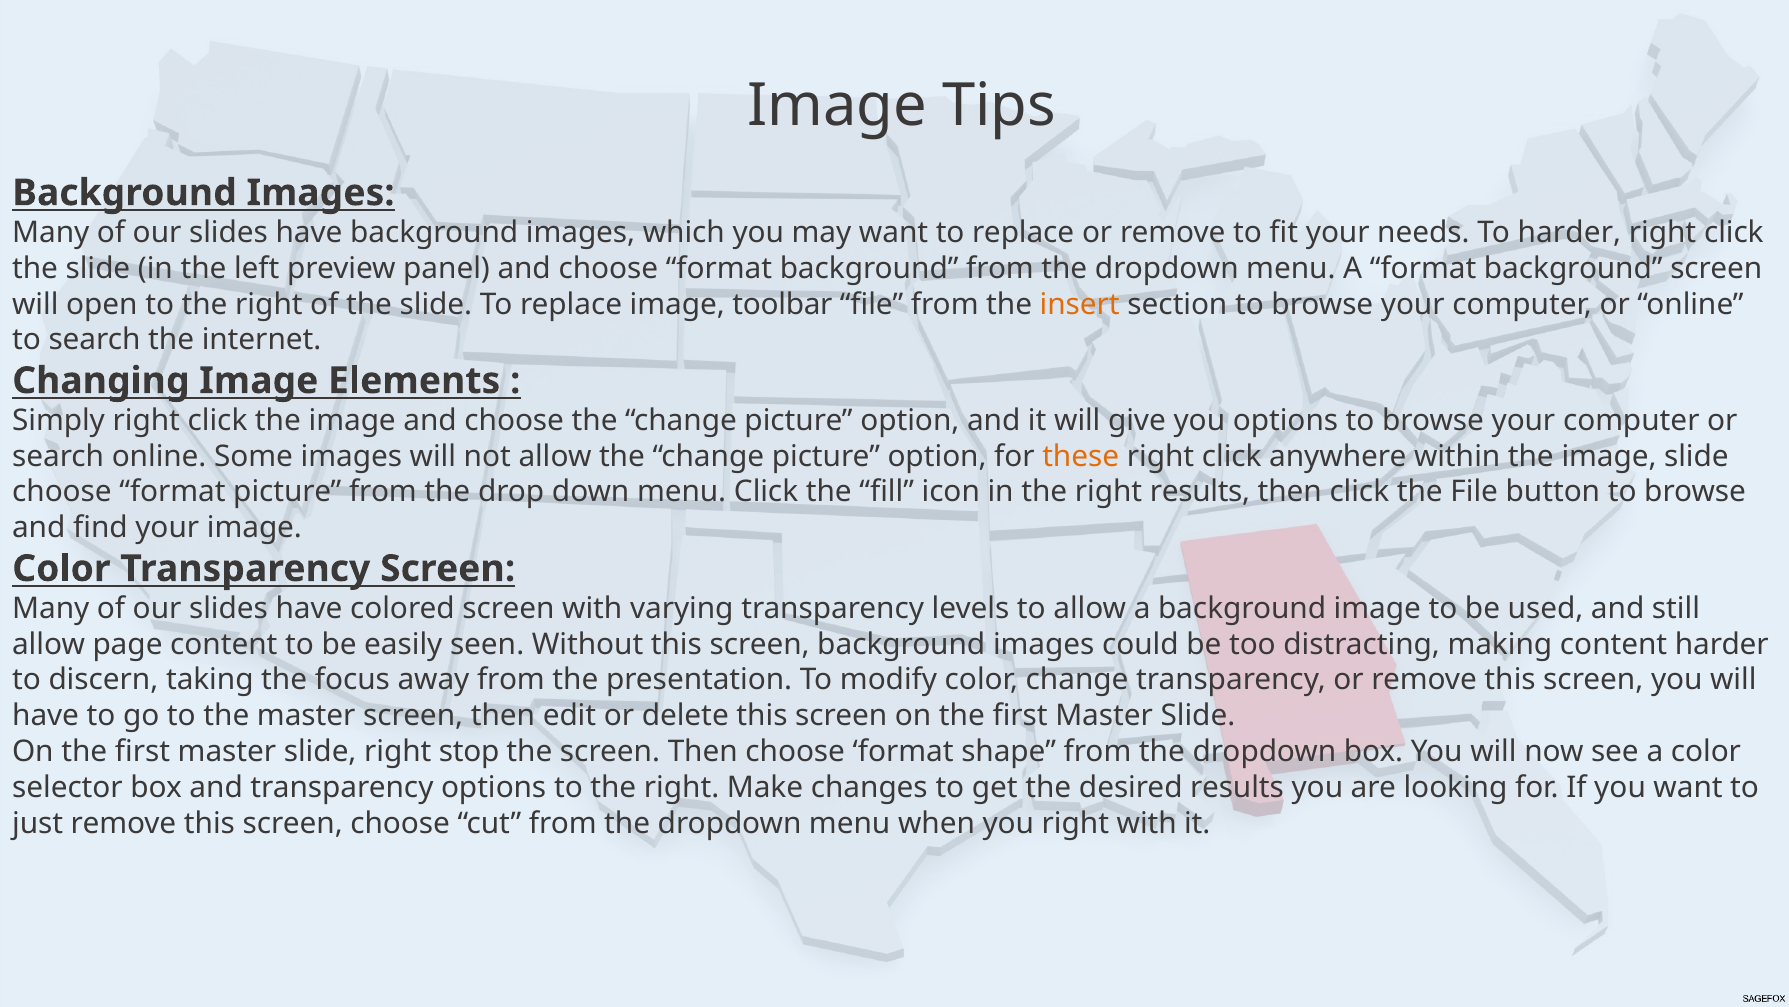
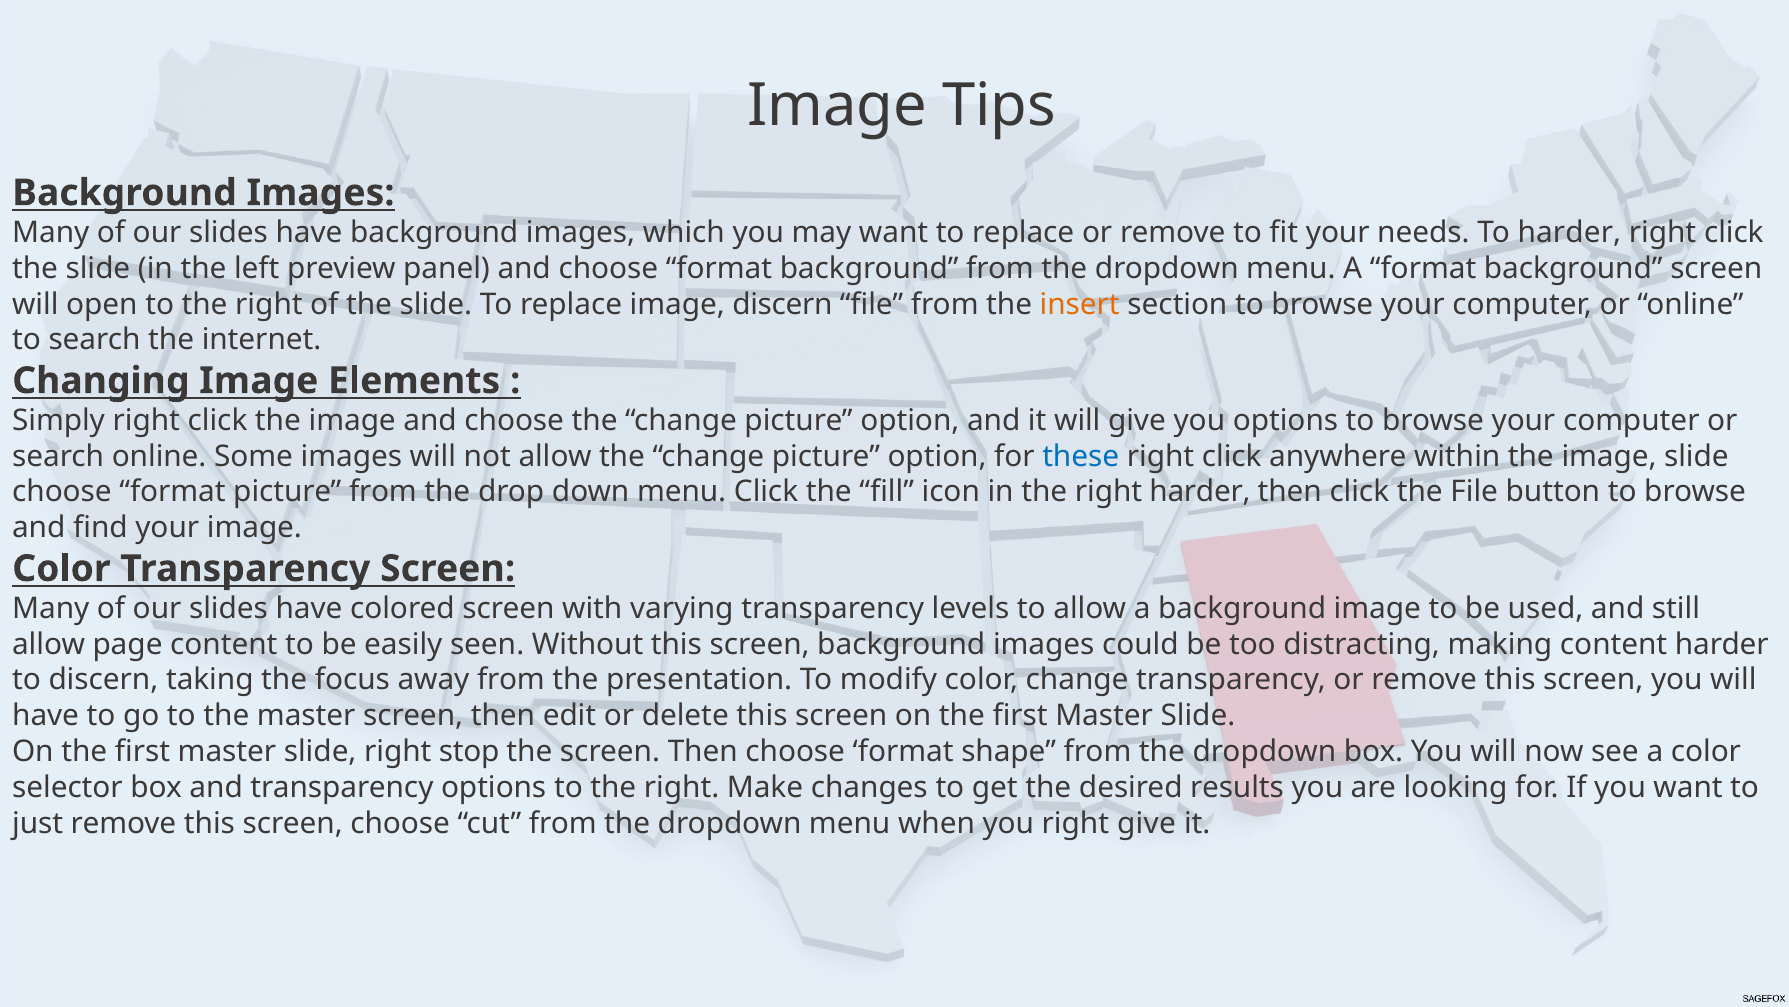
image toolbar: toolbar -> discern
these colour: orange -> blue
right results: results -> harder
right with: with -> give
